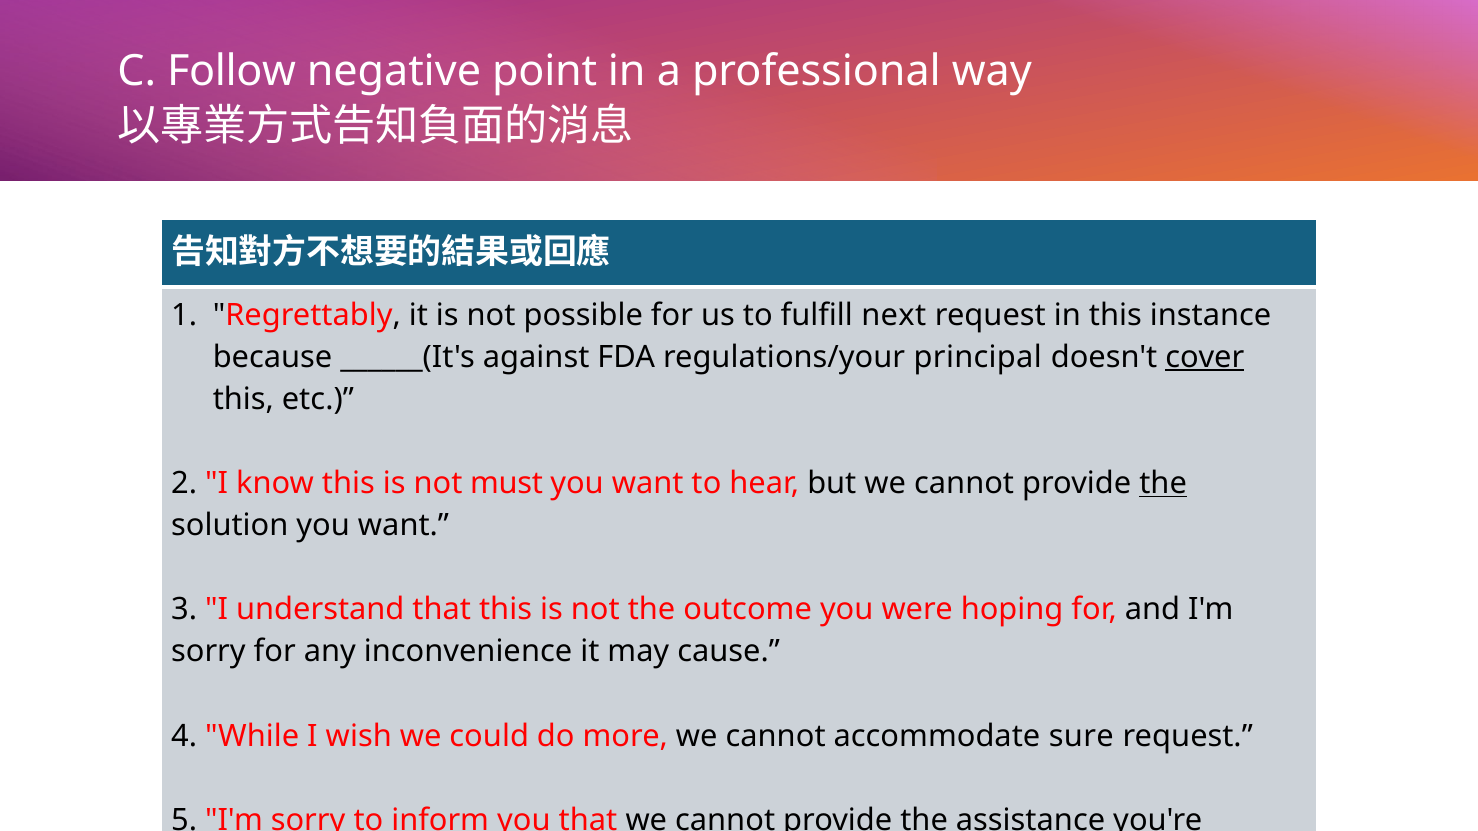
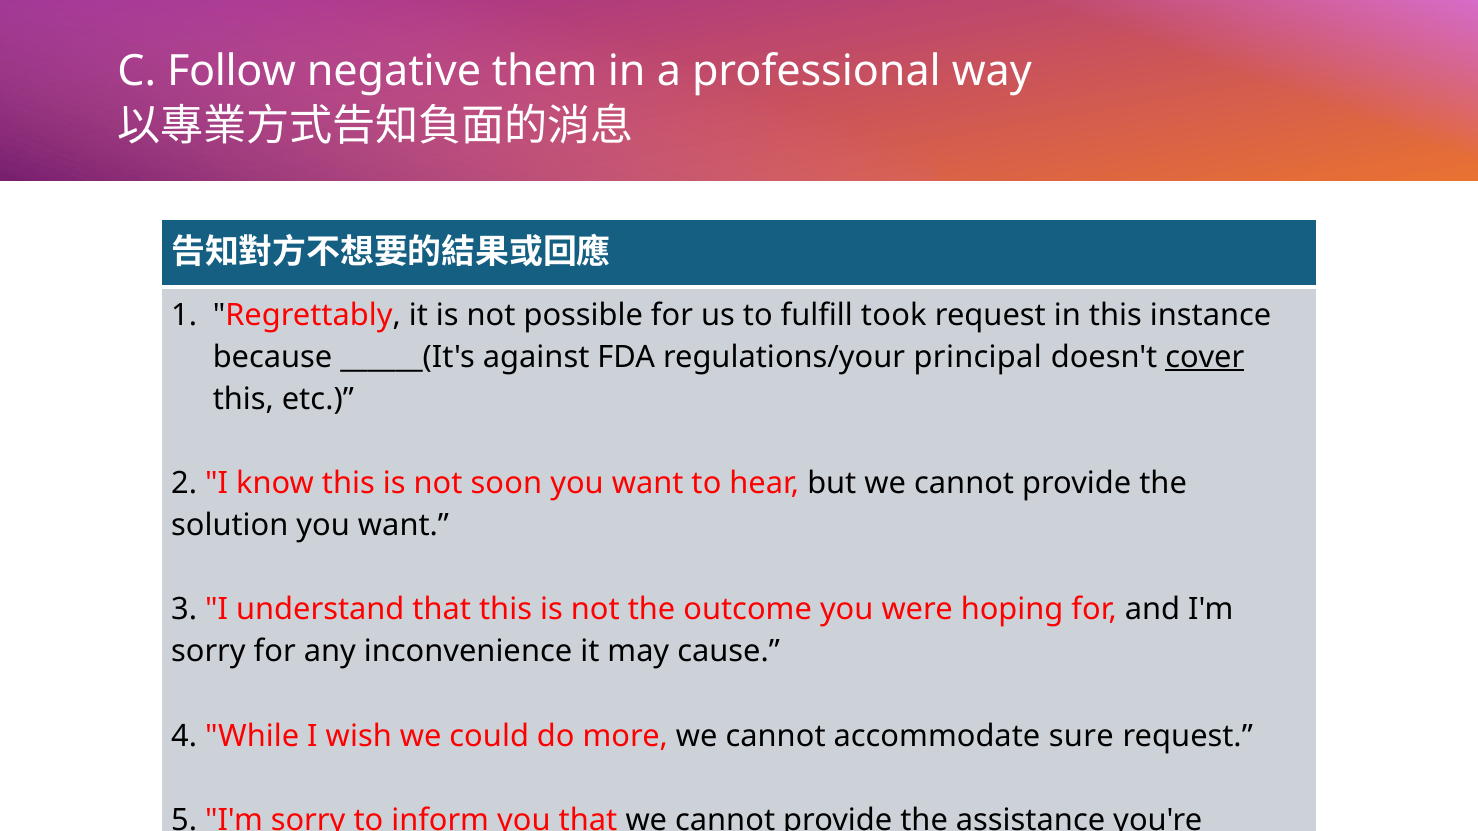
point: point -> them
next: next -> took
must: must -> soon
the at (1163, 484) underline: present -> none
